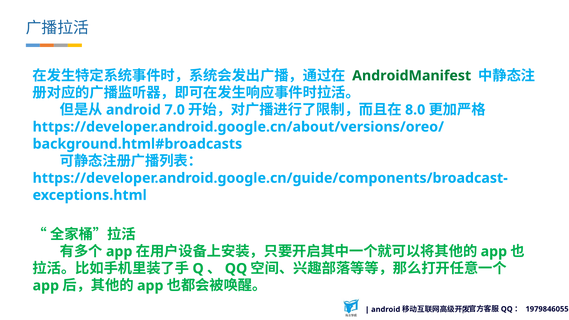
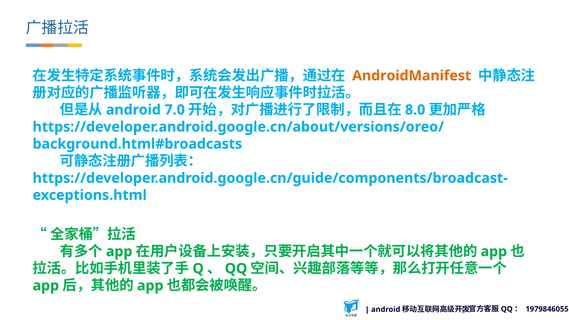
AndroidManifest colour: green -> orange
